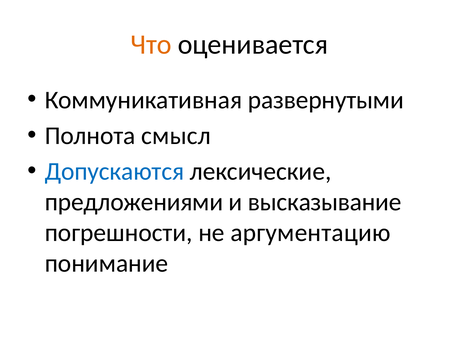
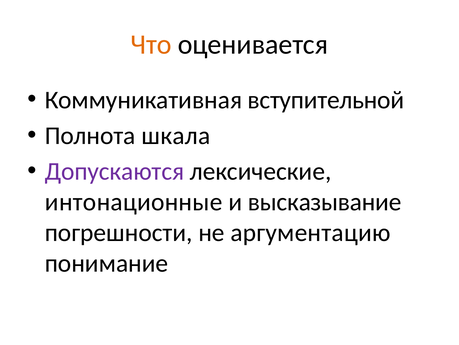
развернутыми: развернутыми -> вступительной
смысл: смысл -> шкала
Допускаются colour: blue -> purple
предложениями: предложениями -> интонационные
